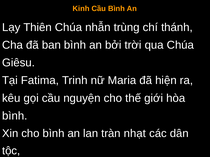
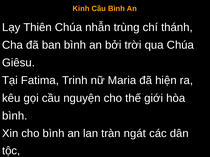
nhạt: nhạt -> ngát
